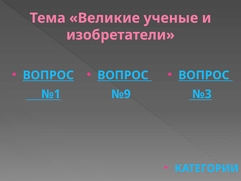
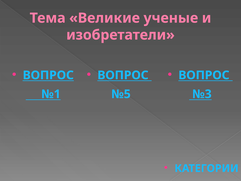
№9: №9 -> №5
